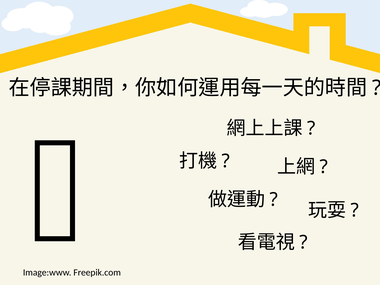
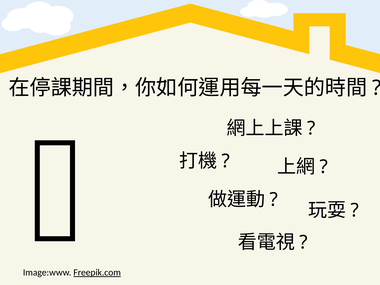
Freepik.com underline: none -> present
